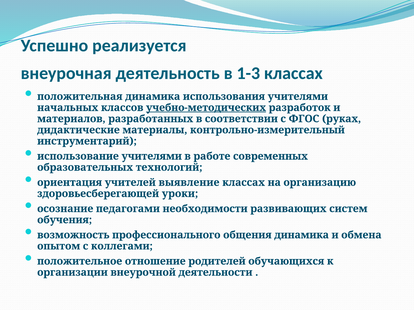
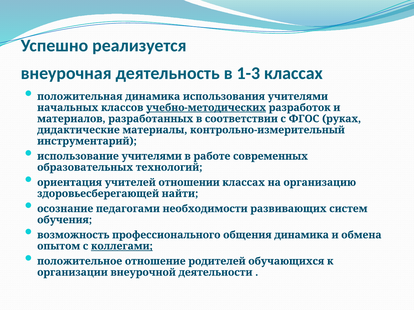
выявление: выявление -> отношении
уроки: уроки -> найти
коллегами underline: none -> present
